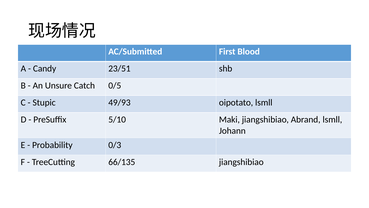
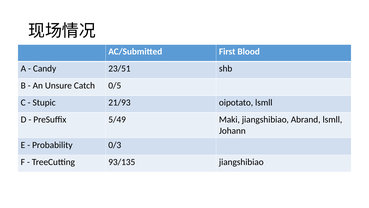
49/93: 49/93 -> 21/93
5/10: 5/10 -> 5/49
66/135: 66/135 -> 93/135
